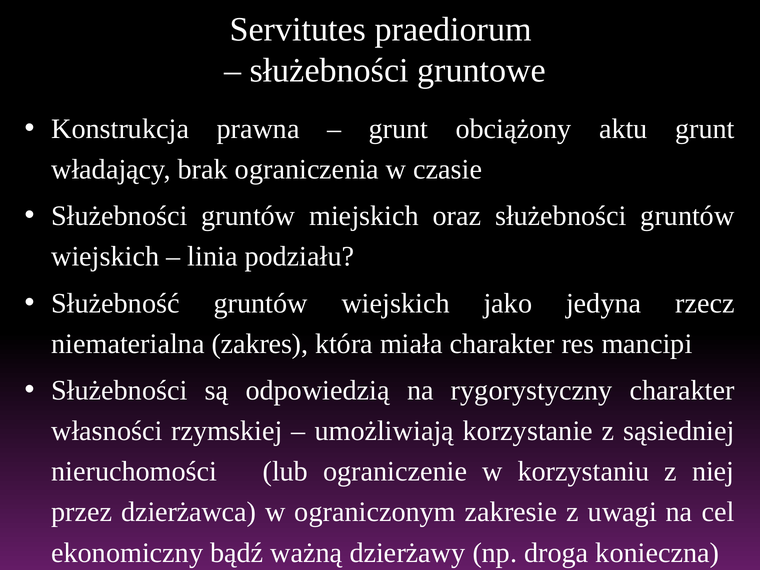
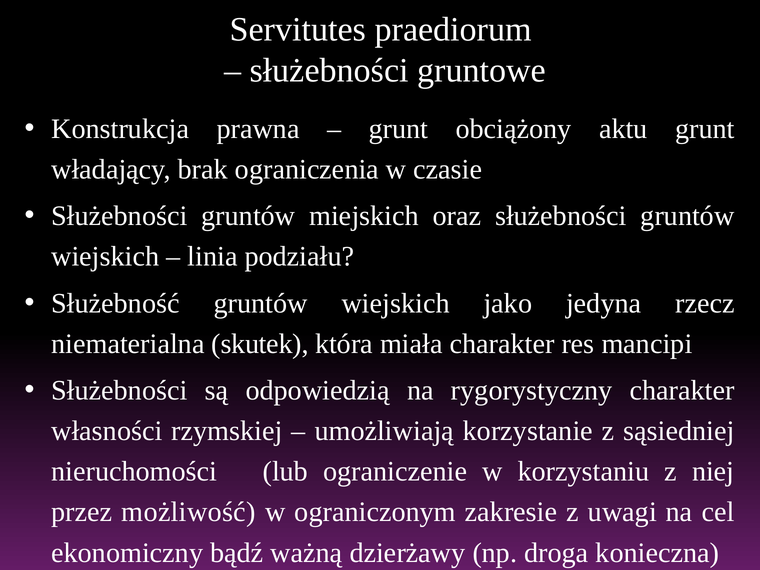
zakres: zakres -> skutek
dzierżawca: dzierżawca -> możliwość
